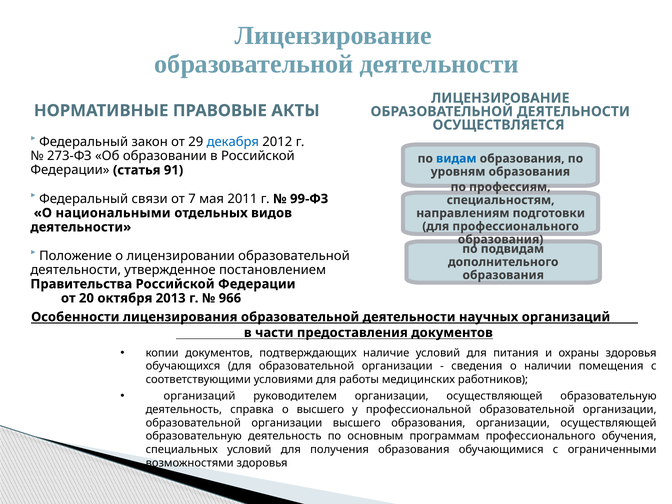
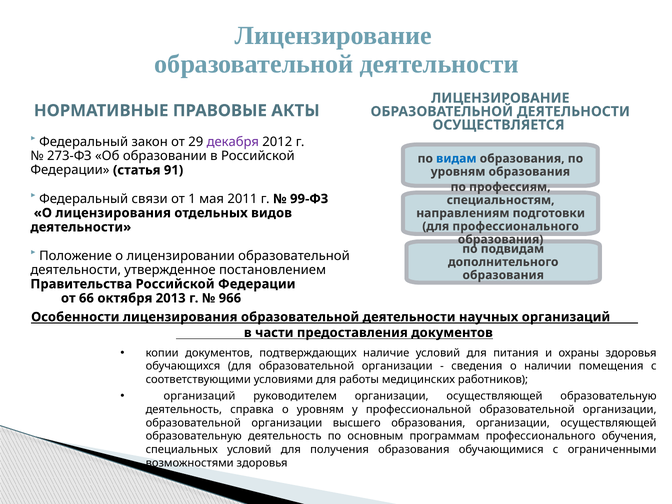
декабря colour: blue -> purple
7: 7 -> 1
О национальными: национальными -> лицензирования
20: 20 -> 66
о высшего: высшего -> уровням
